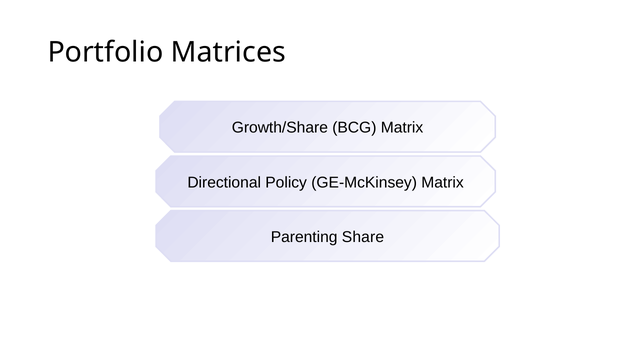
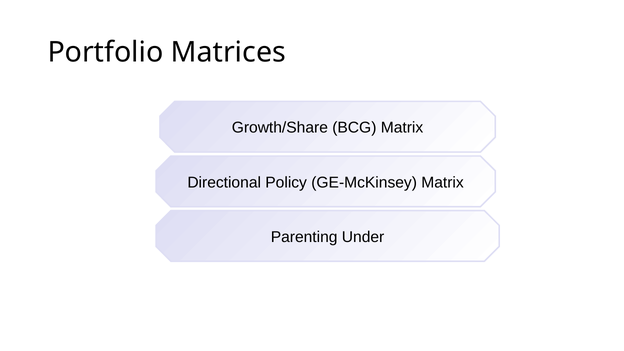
Share: Share -> Under
